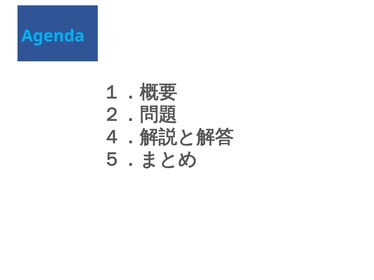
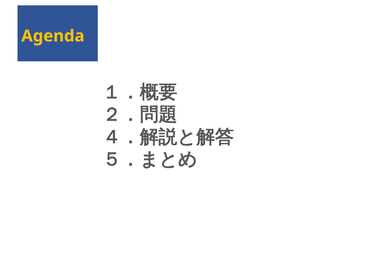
Agenda colour: light blue -> yellow
